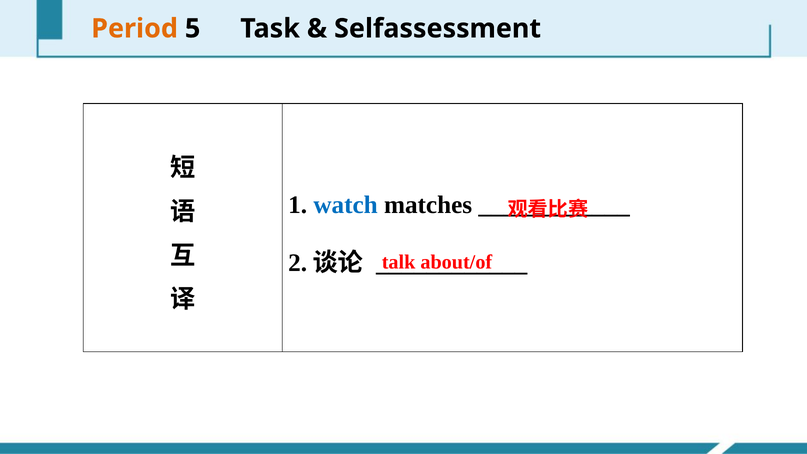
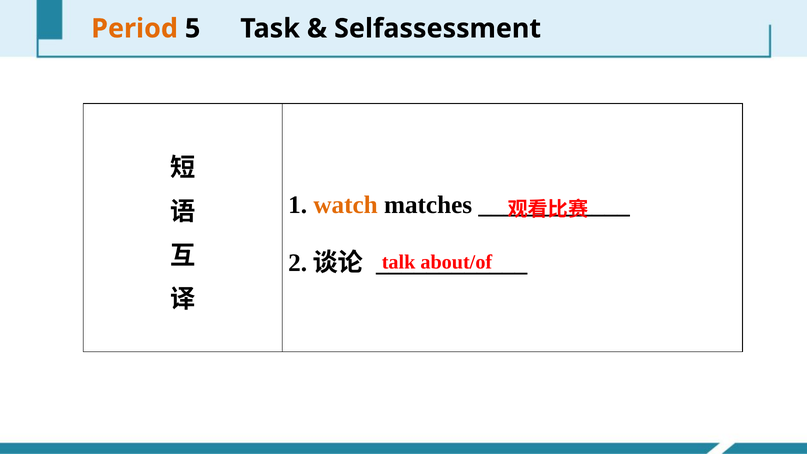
watch colour: blue -> orange
